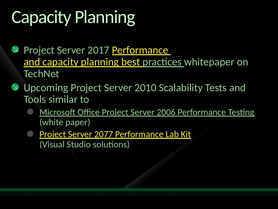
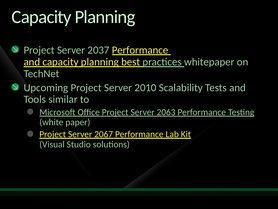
2017: 2017 -> 2037
2006: 2006 -> 2063
2077: 2077 -> 2067
